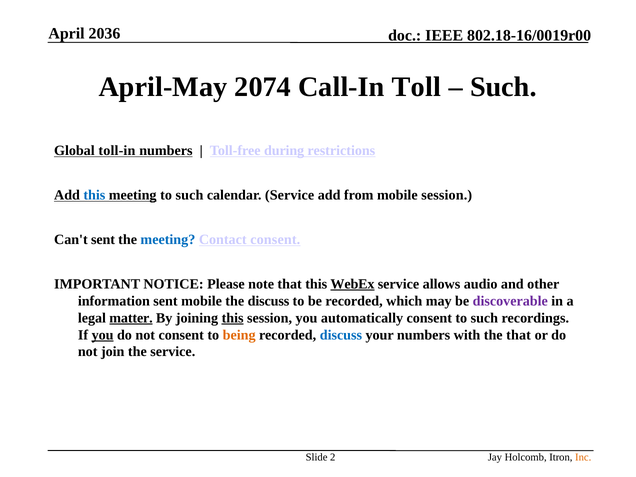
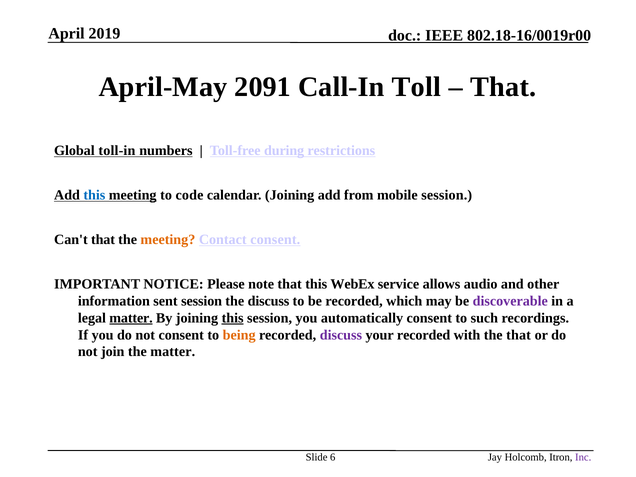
2036: 2036 -> 2019
2074: 2074 -> 2091
Such at (503, 87): Such -> That
meeting to such: such -> code
calendar Service: Service -> Joining
Can't sent: sent -> that
meeting at (168, 239) colour: blue -> orange
WebEx underline: present -> none
sent mobile: mobile -> session
you at (103, 335) underline: present -> none
discuss at (341, 335) colour: blue -> purple
your numbers: numbers -> recorded
the service: service -> matter
2: 2 -> 6
Inc colour: orange -> purple
